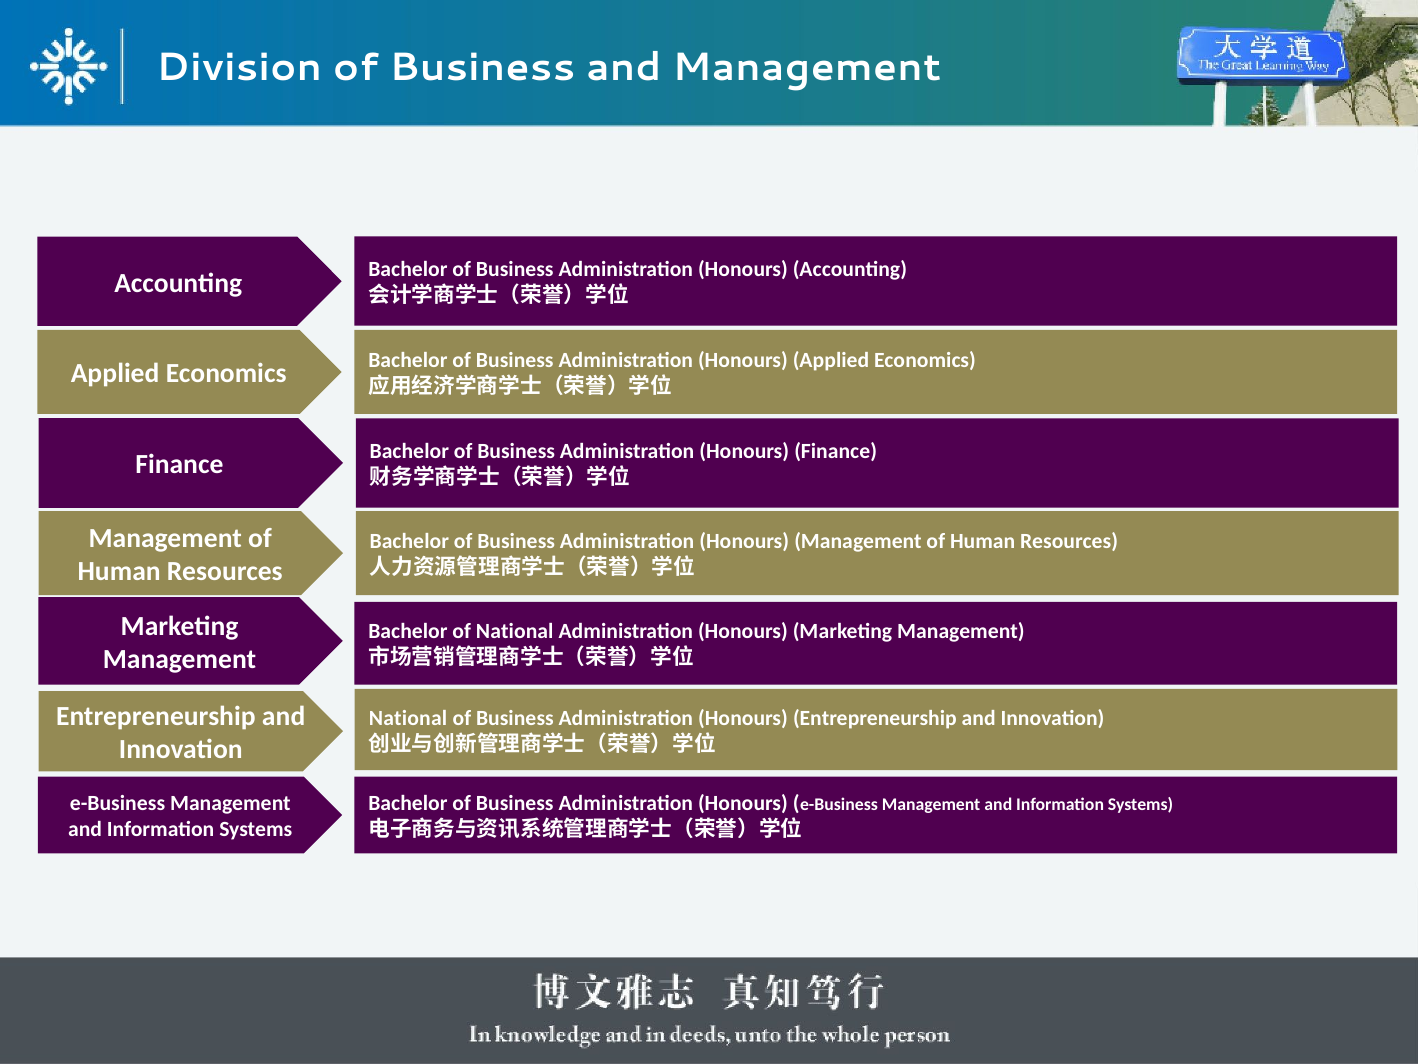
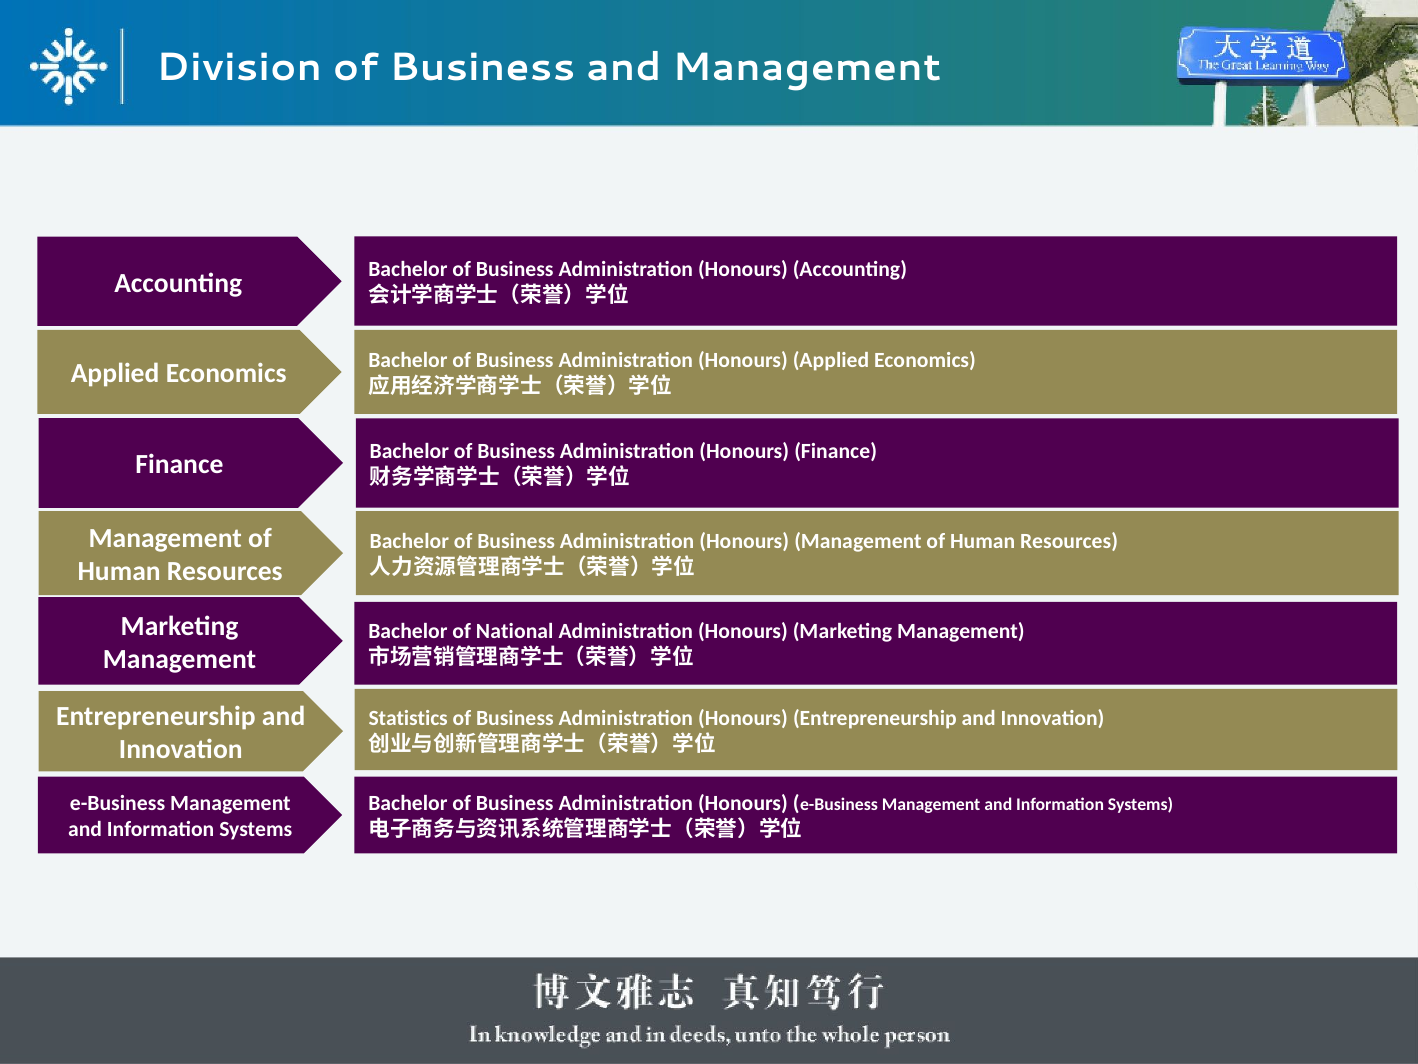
National at (408, 718): National -> Statistics
